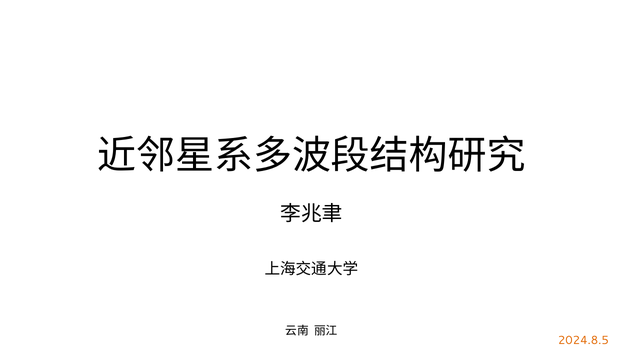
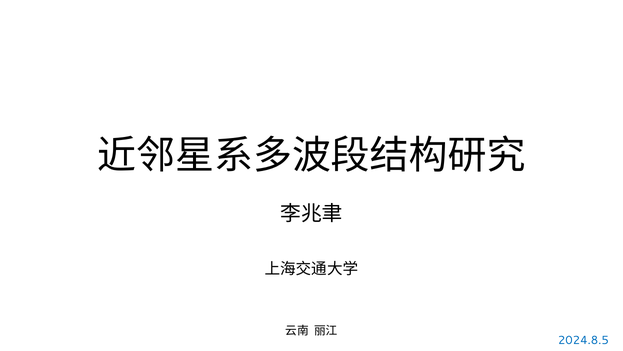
2024.8.5 colour: orange -> blue
